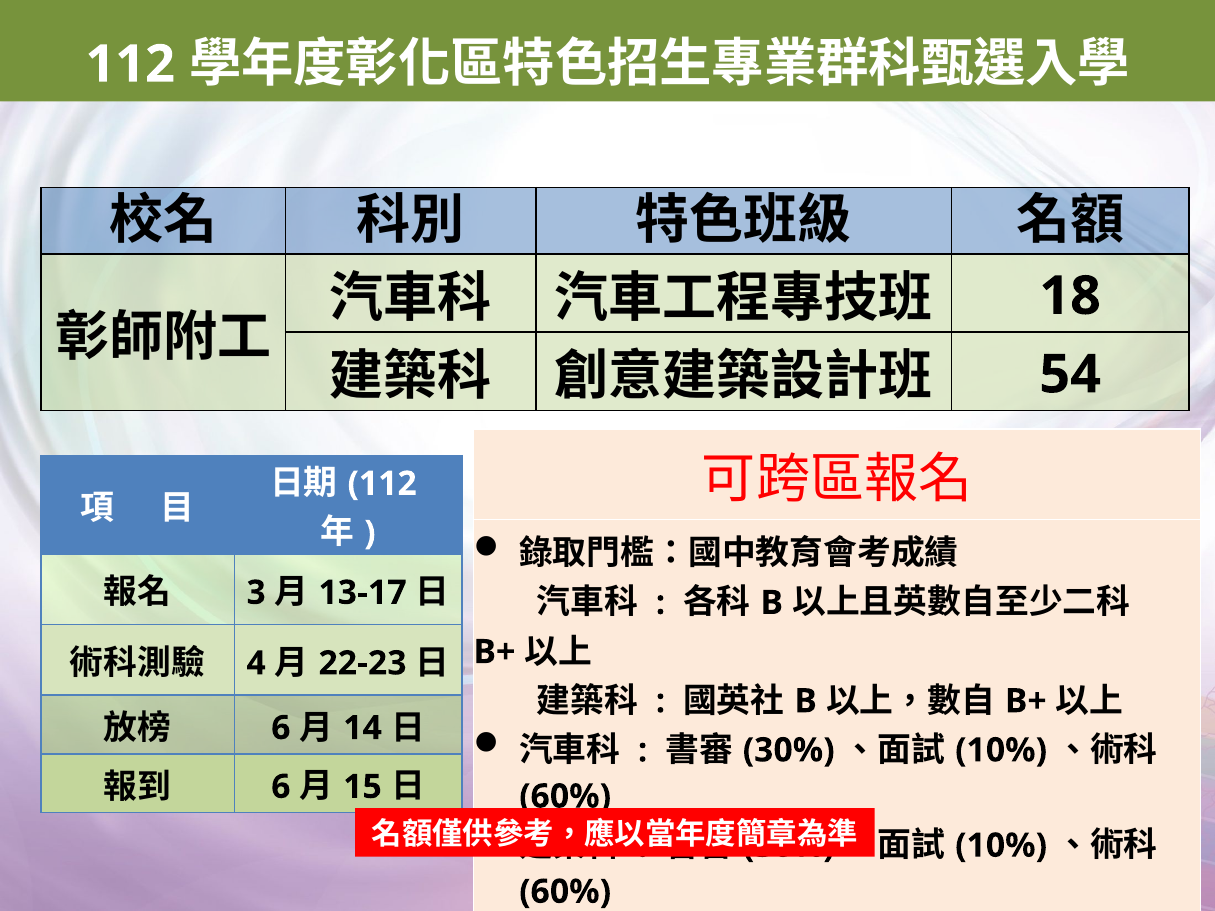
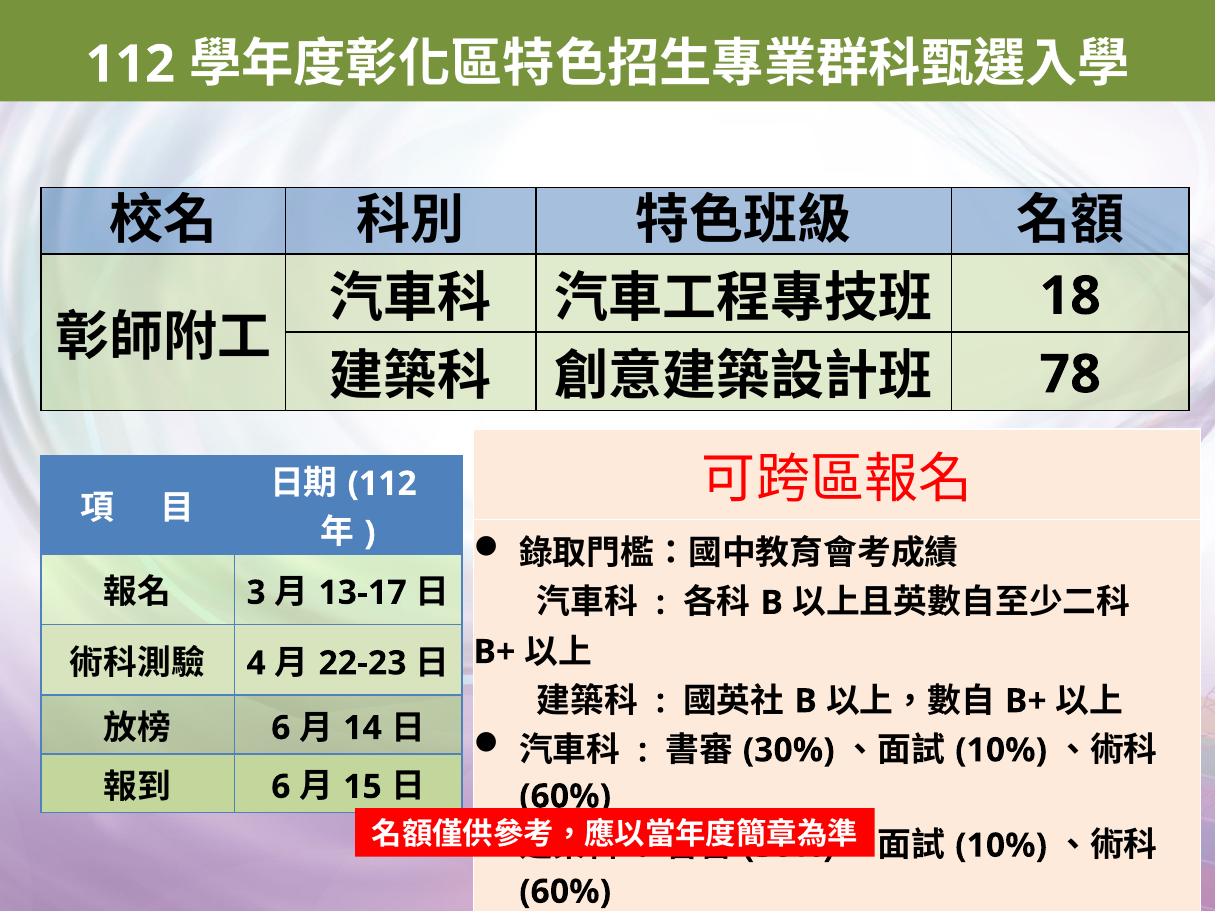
54: 54 -> 78
